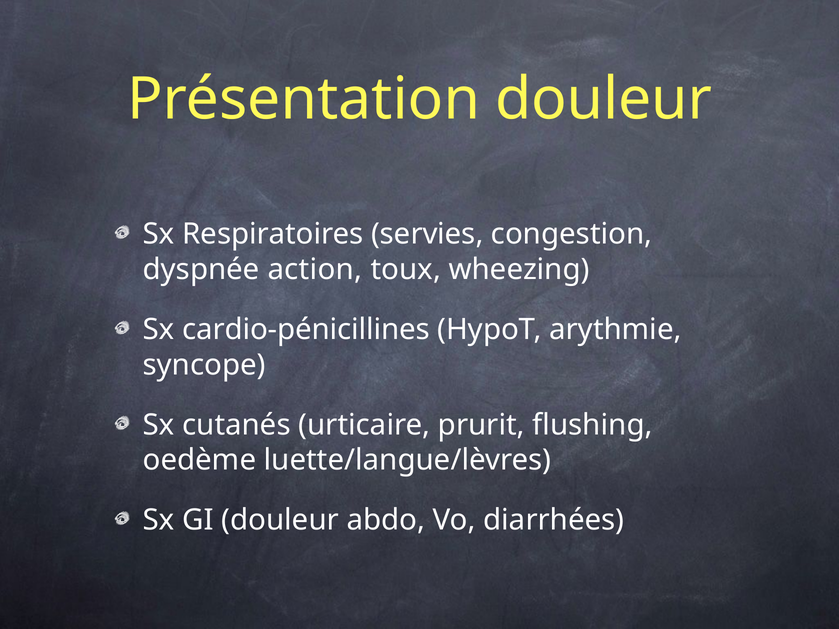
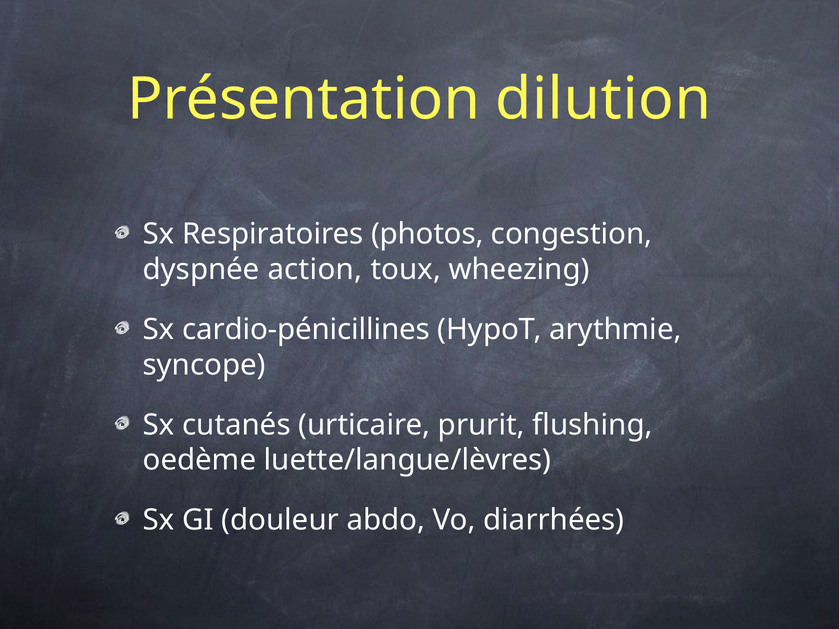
Présentation douleur: douleur -> dilution
servies: servies -> photos
